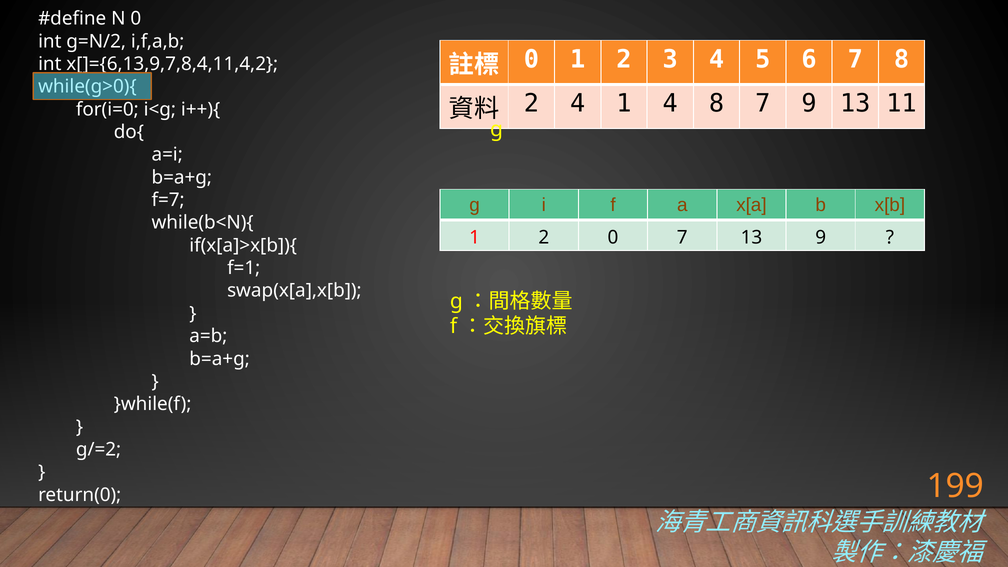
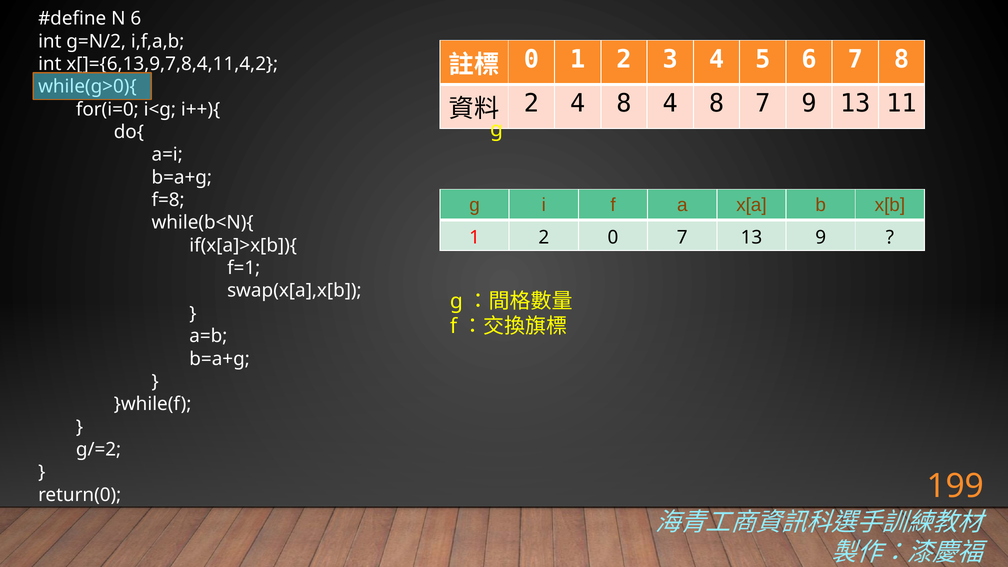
N 0: 0 -> 6
2 4 1: 1 -> 8
f=7: f=7 -> f=8
